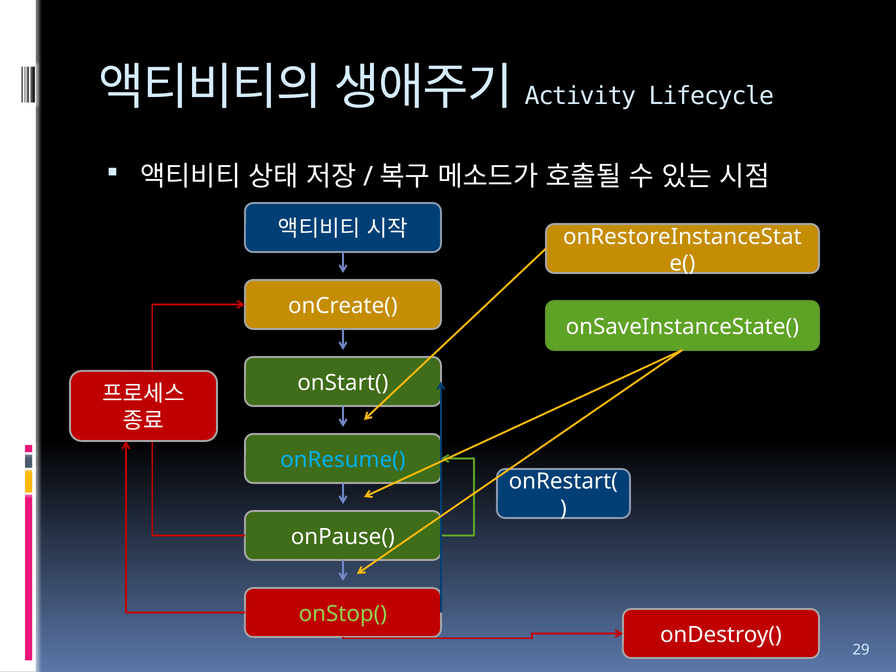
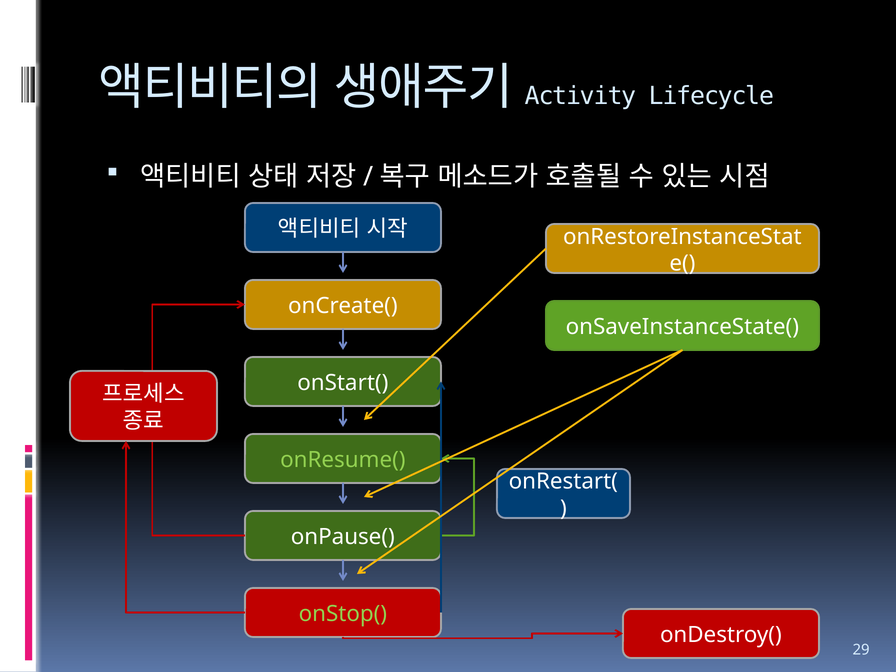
onResume( colour: light blue -> light green
